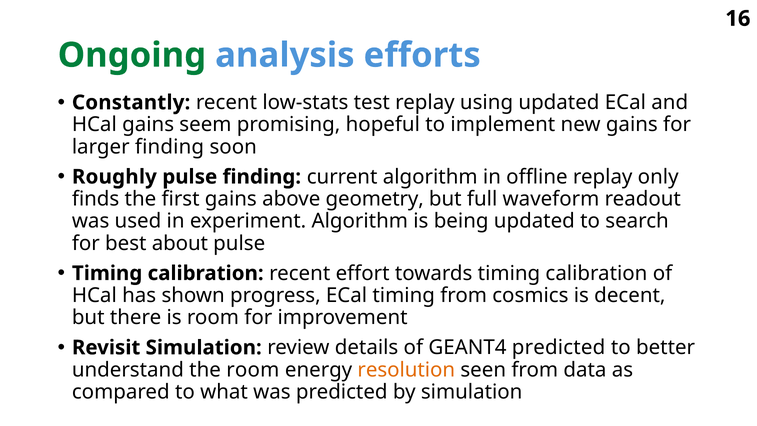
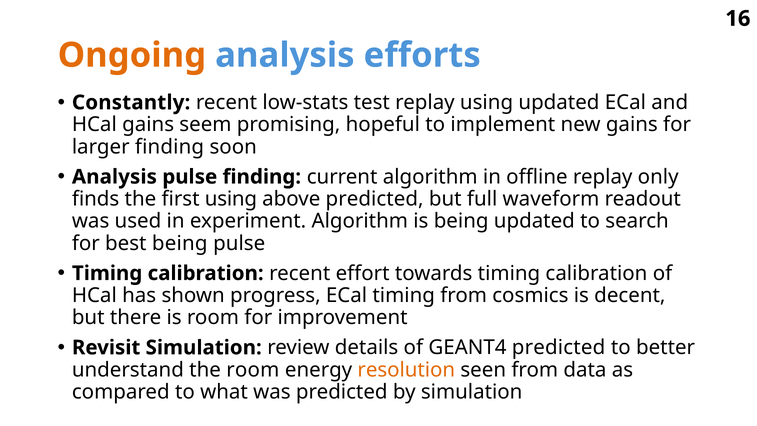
Ongoing colour: green -> orange
Roughly at (114, 177): Roughly -> Analysis
first gains: gains -> using
above geometry: geometry -> predicted
best about: about -> being
